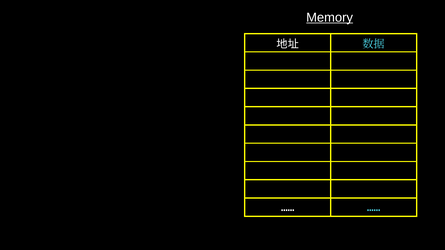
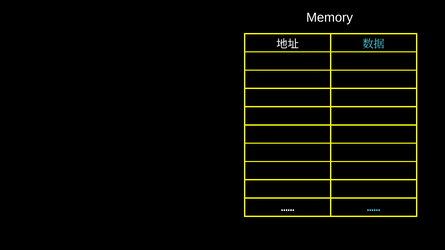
Memory underline: present -> none
